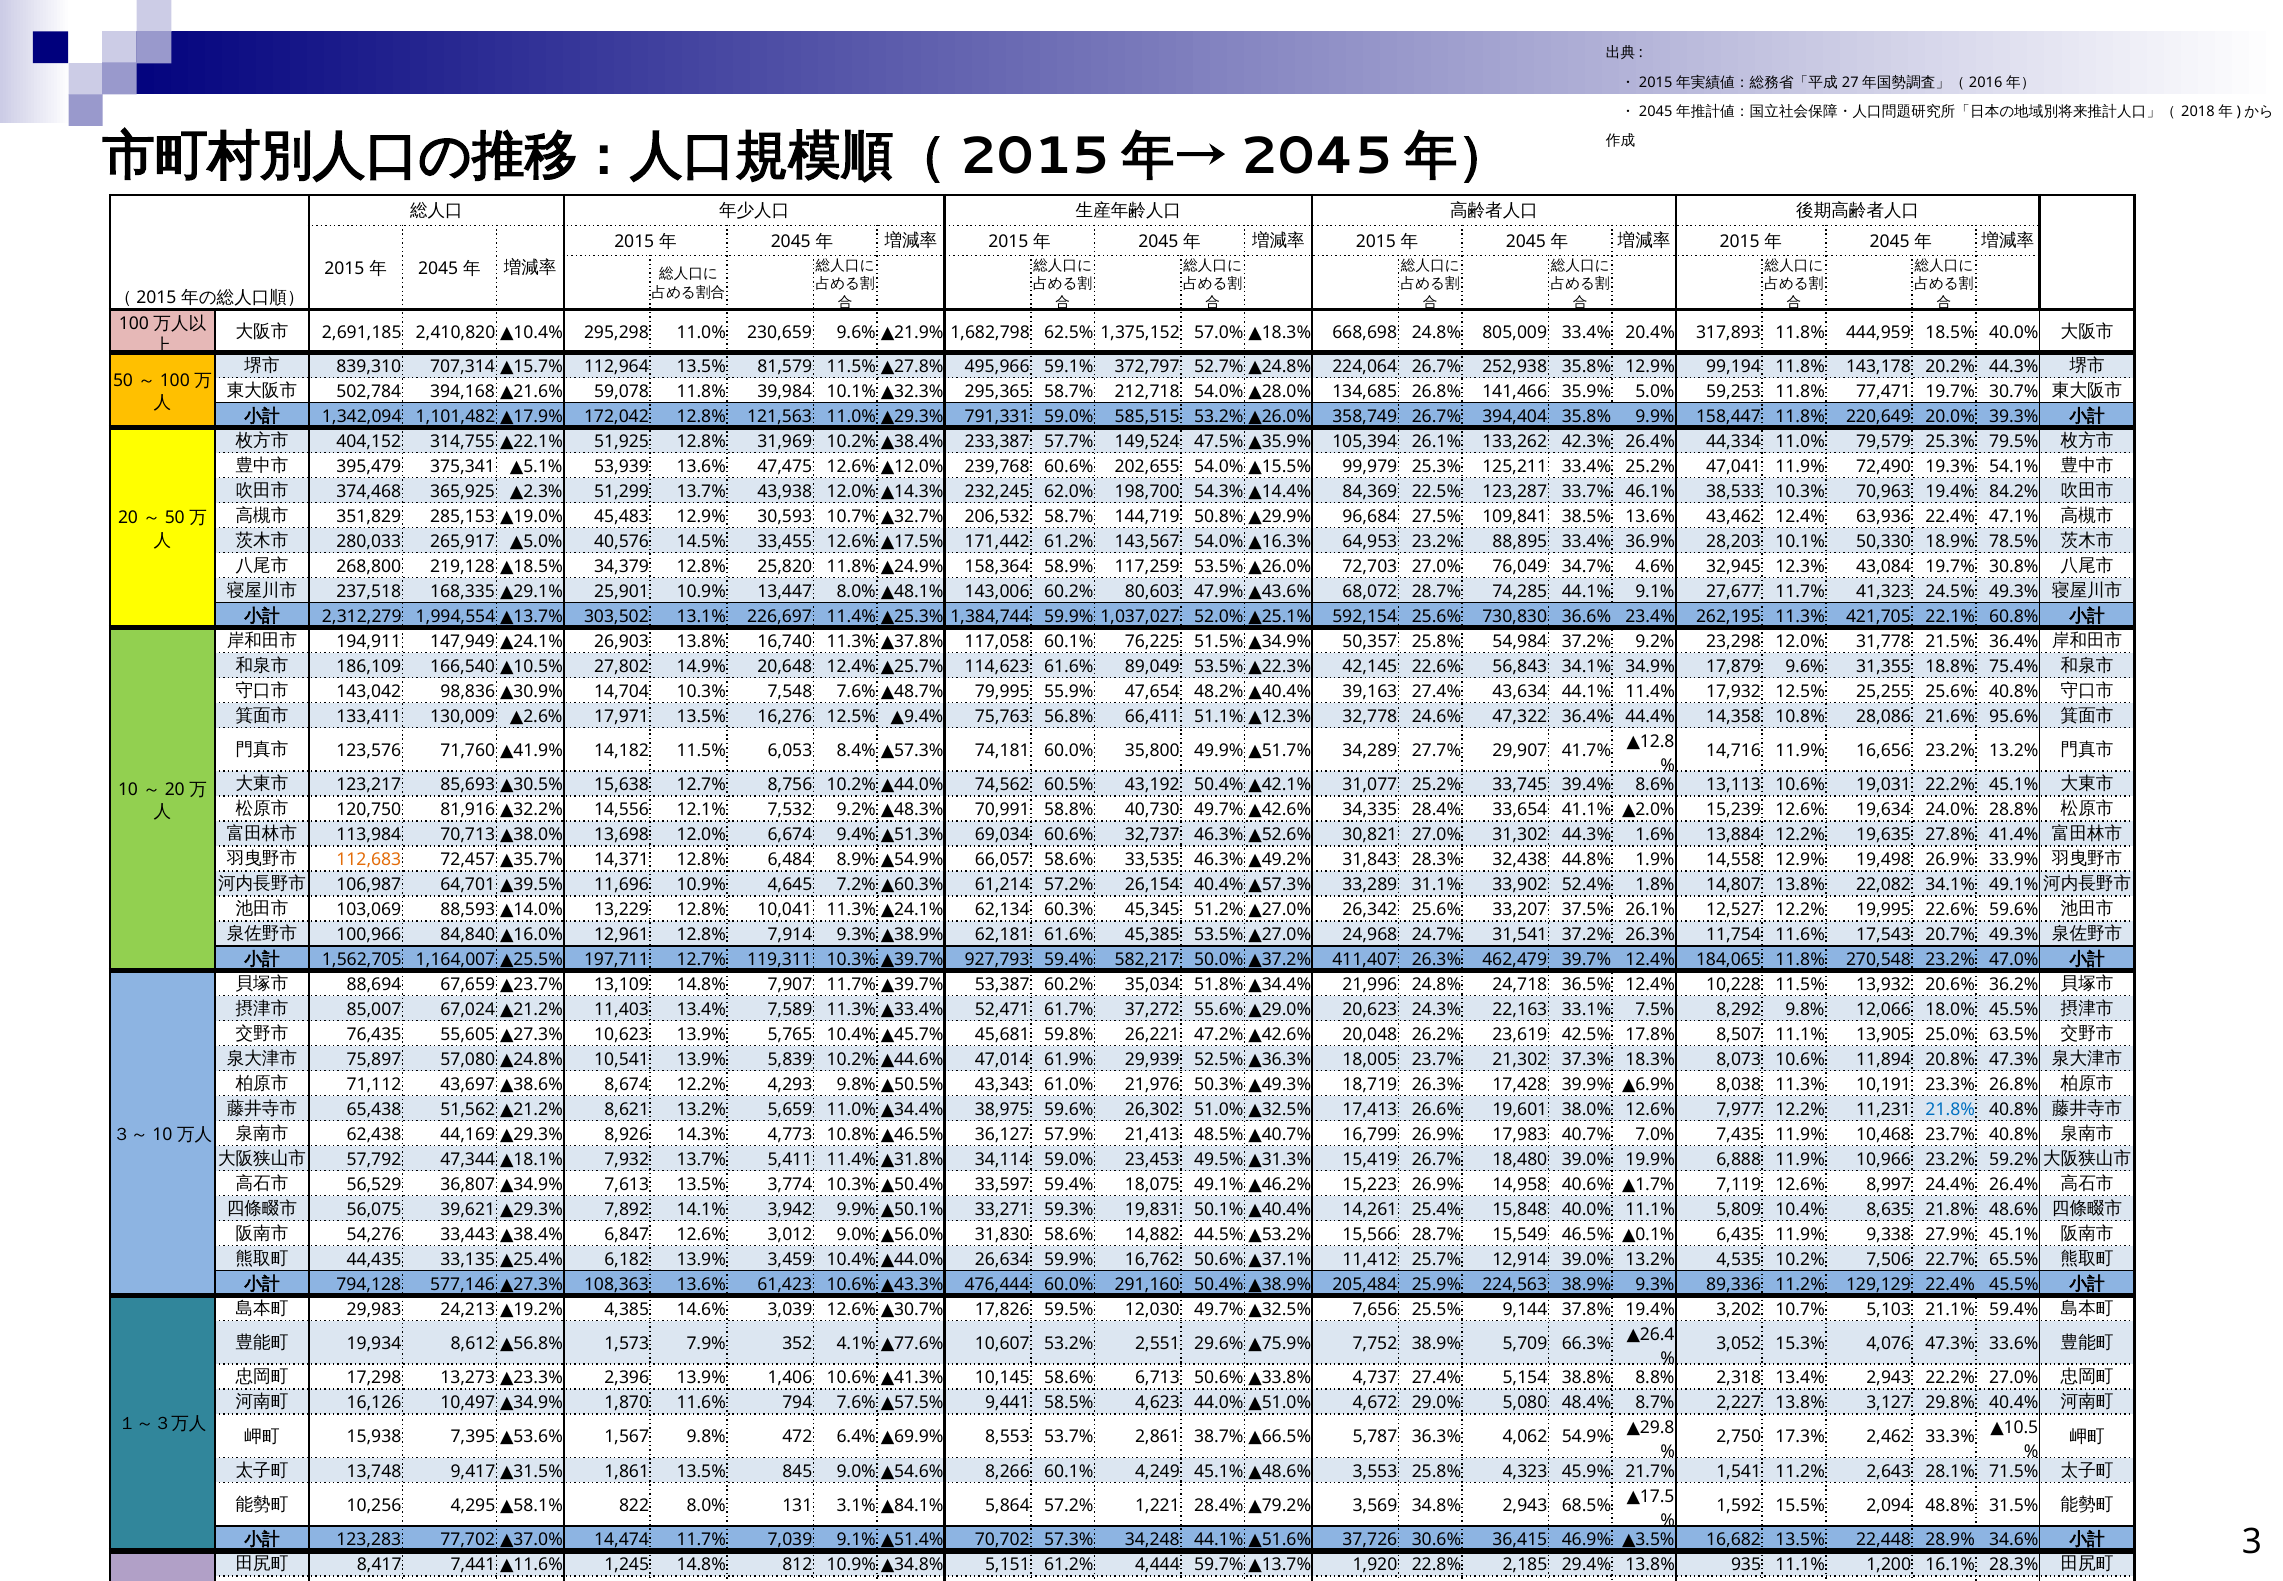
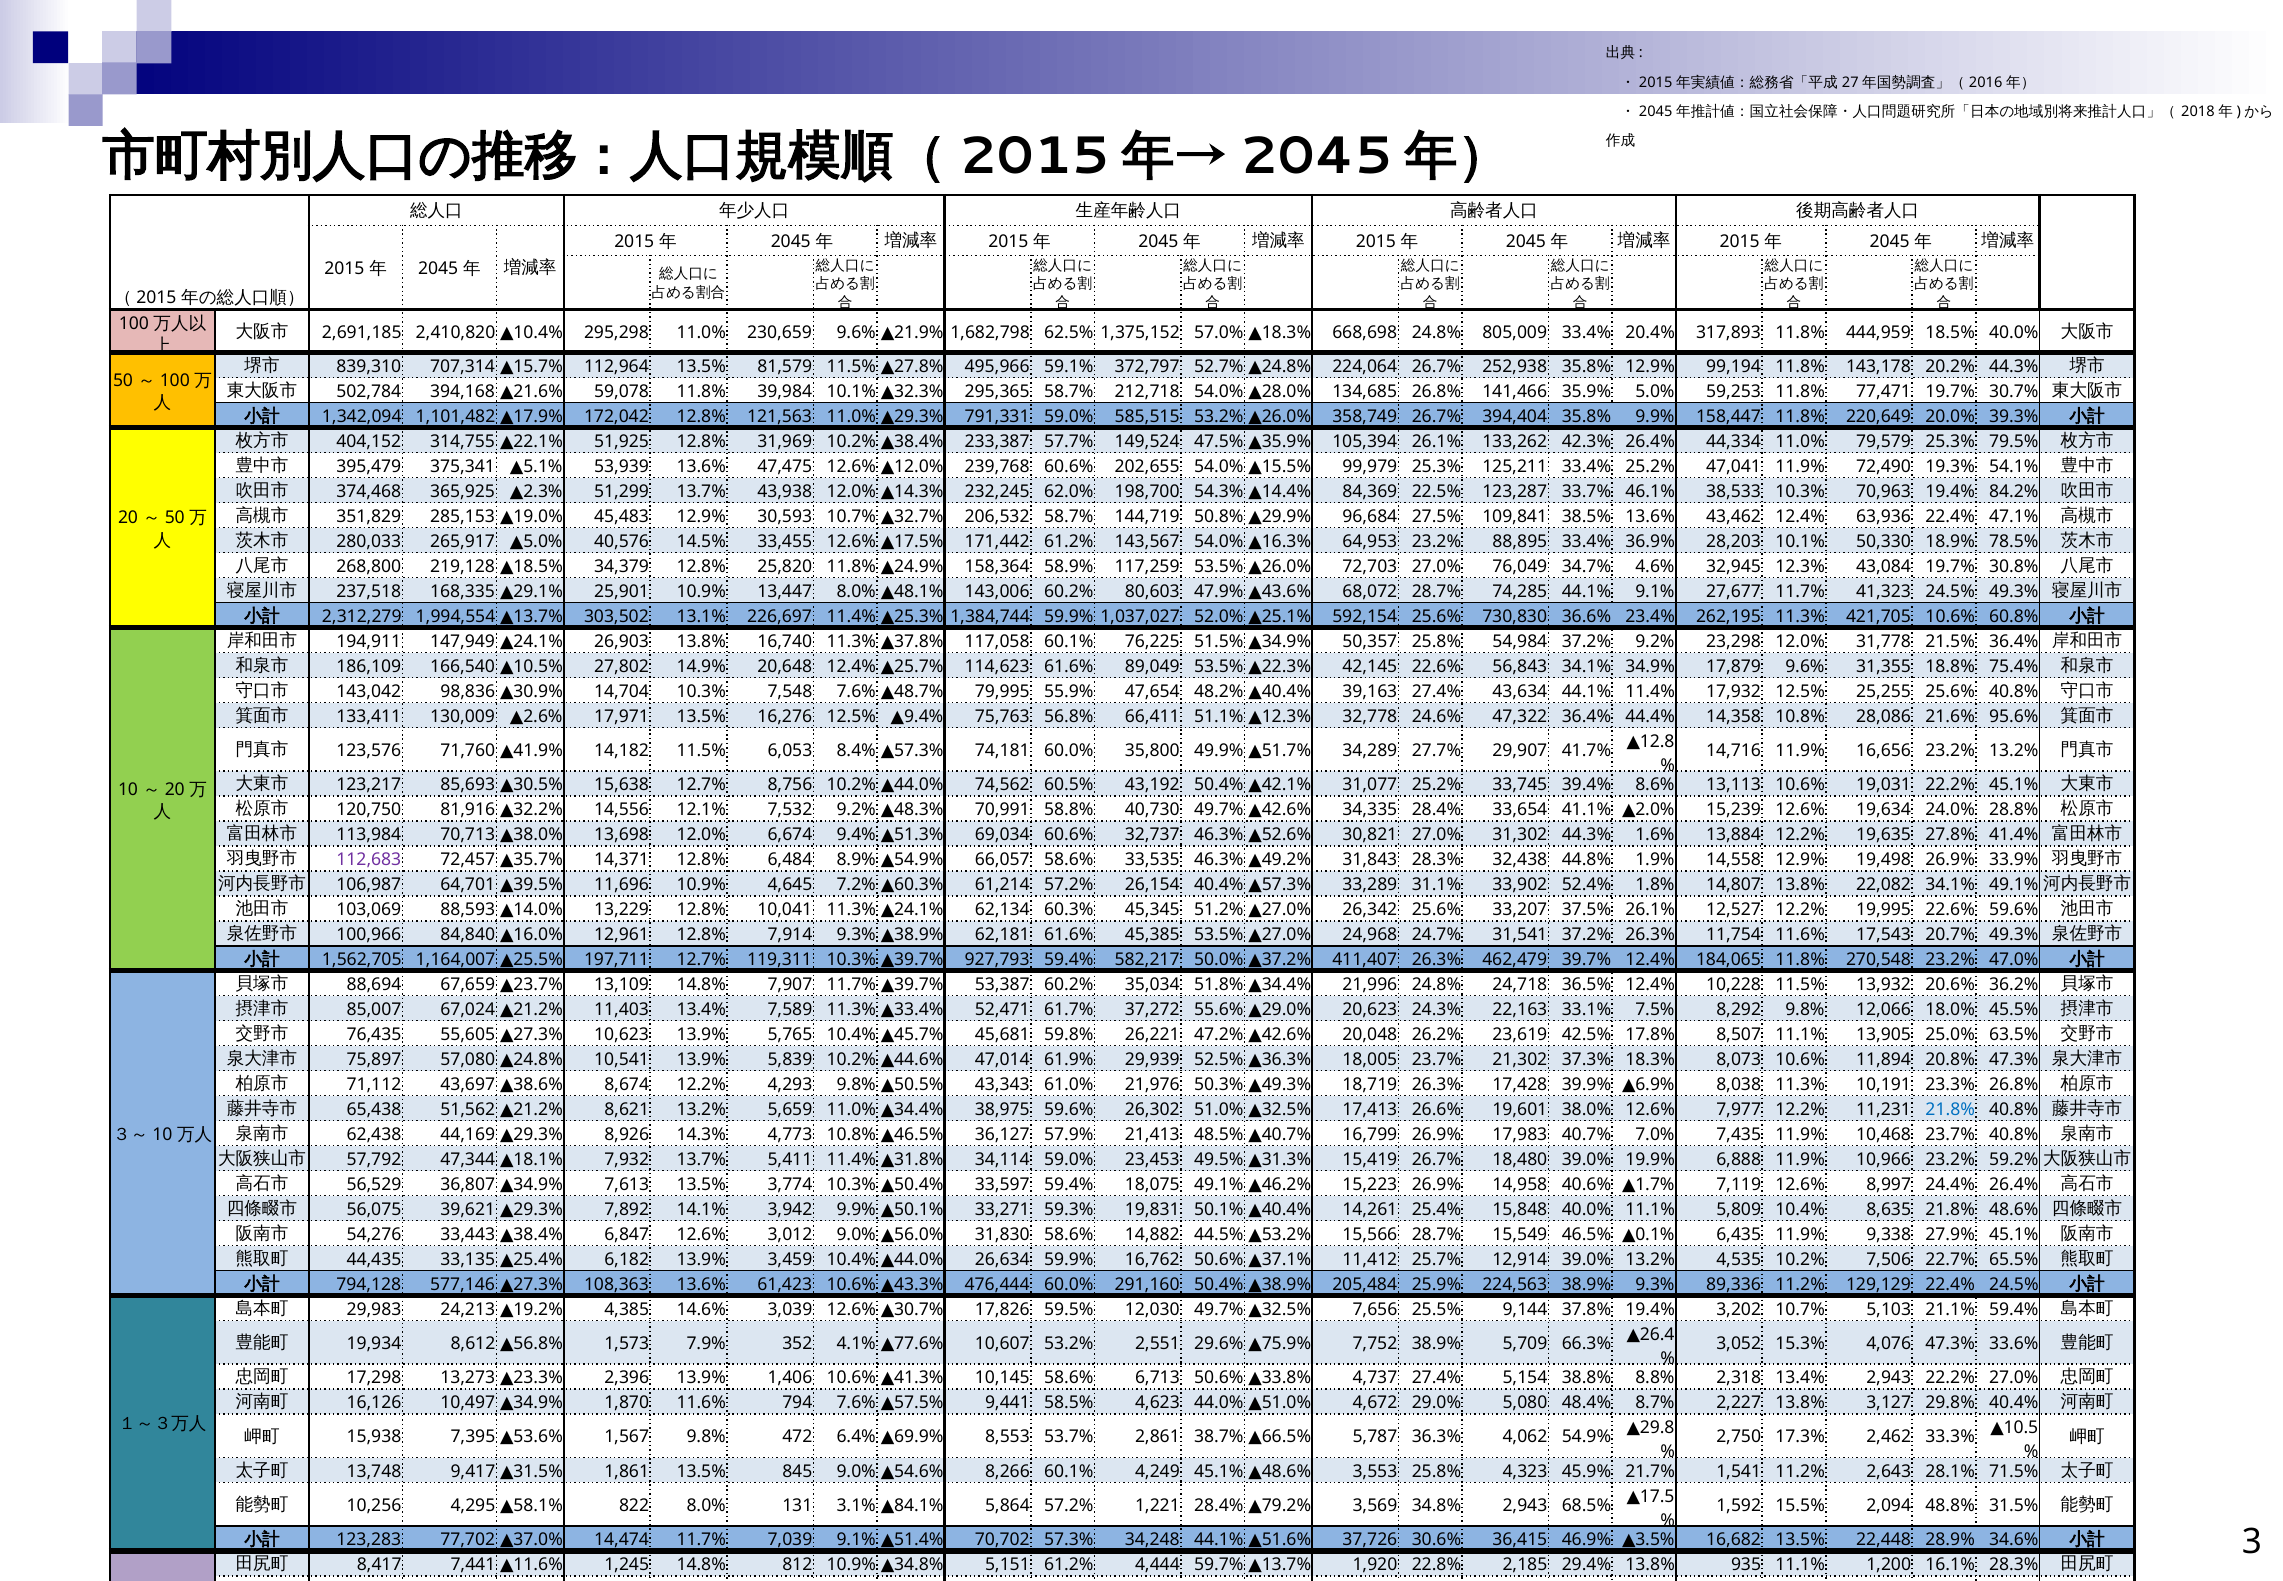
421,705 22.1%: 22.1% -> 10.6%
112,683 colour: orange -> purple
22.4% 45.5%: 45.5% -> 24.5%
